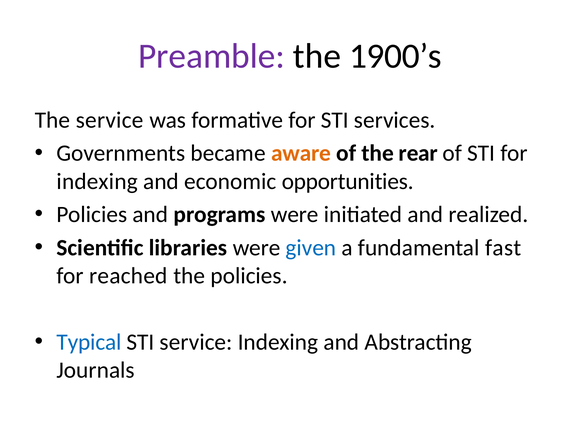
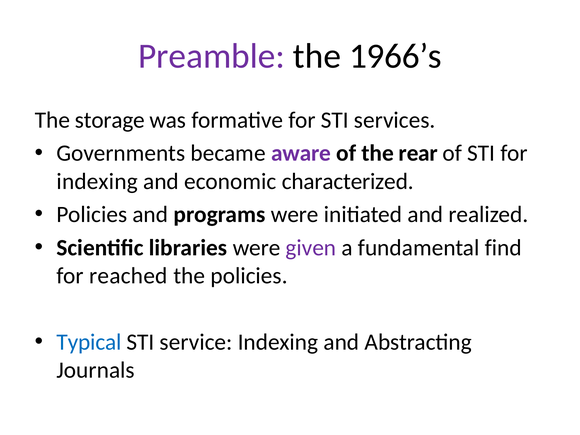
1900’s: 1900’s -> 1966’s
The service: service -> storage
aware colour: orange -> purple
opportunities: opportunities -> characterized
given colour: blue -> purple
fast: fast -> find
